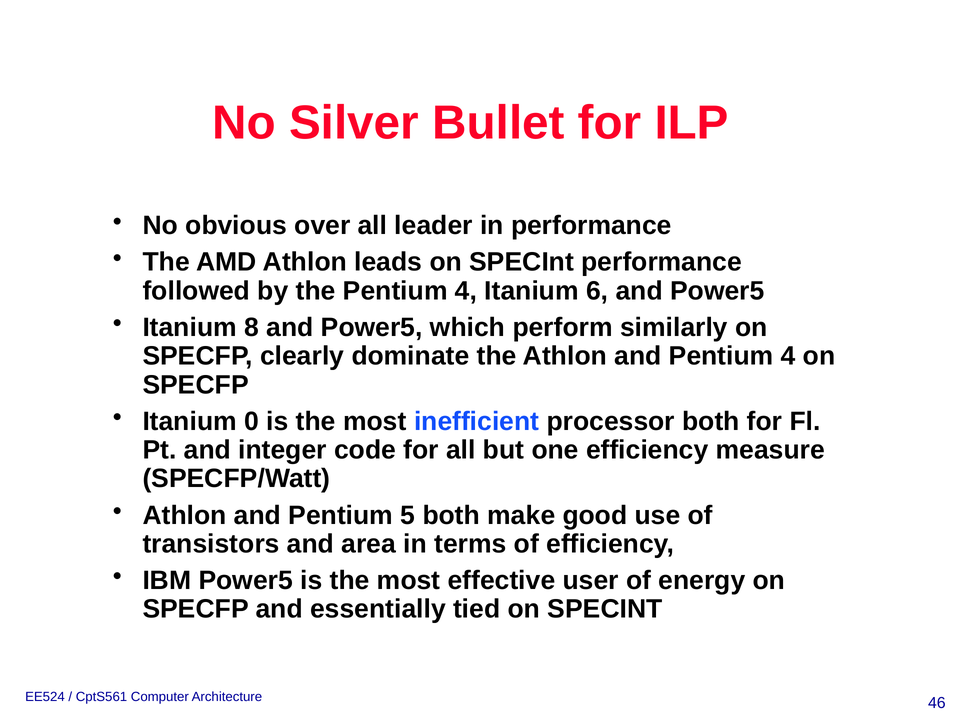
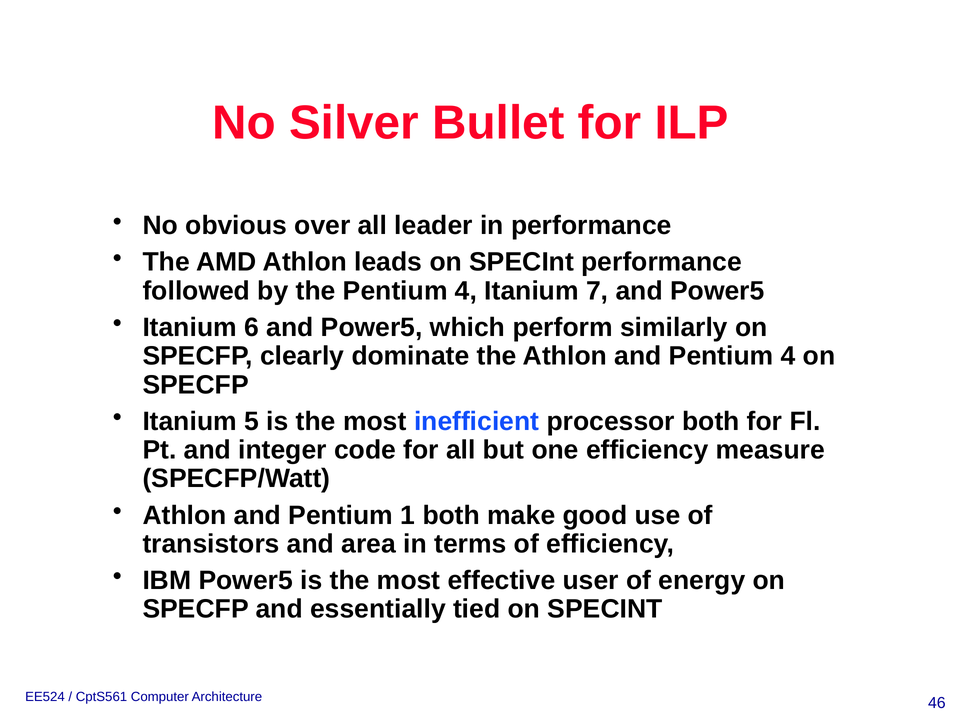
6: 6 -> 7
8: 8 -> 6
0: 0 -> 5
5: 5 -> 1
